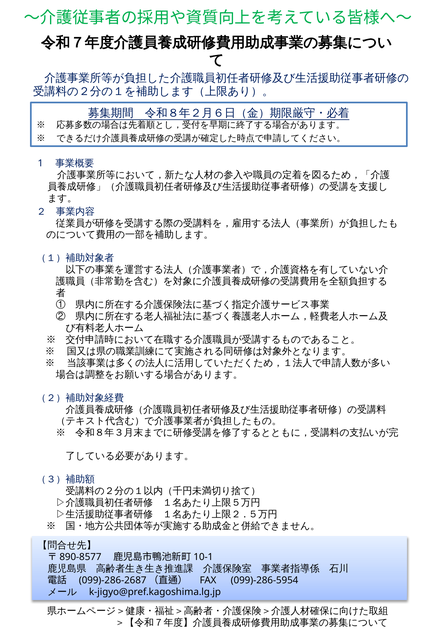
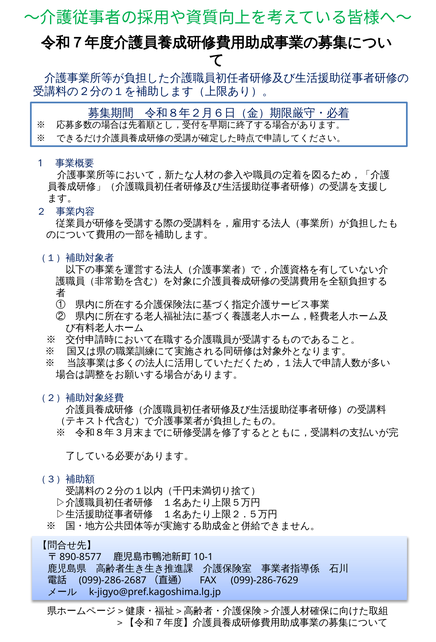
099)-286-5954: 099)-286-5954 -> 099)-286-7629
